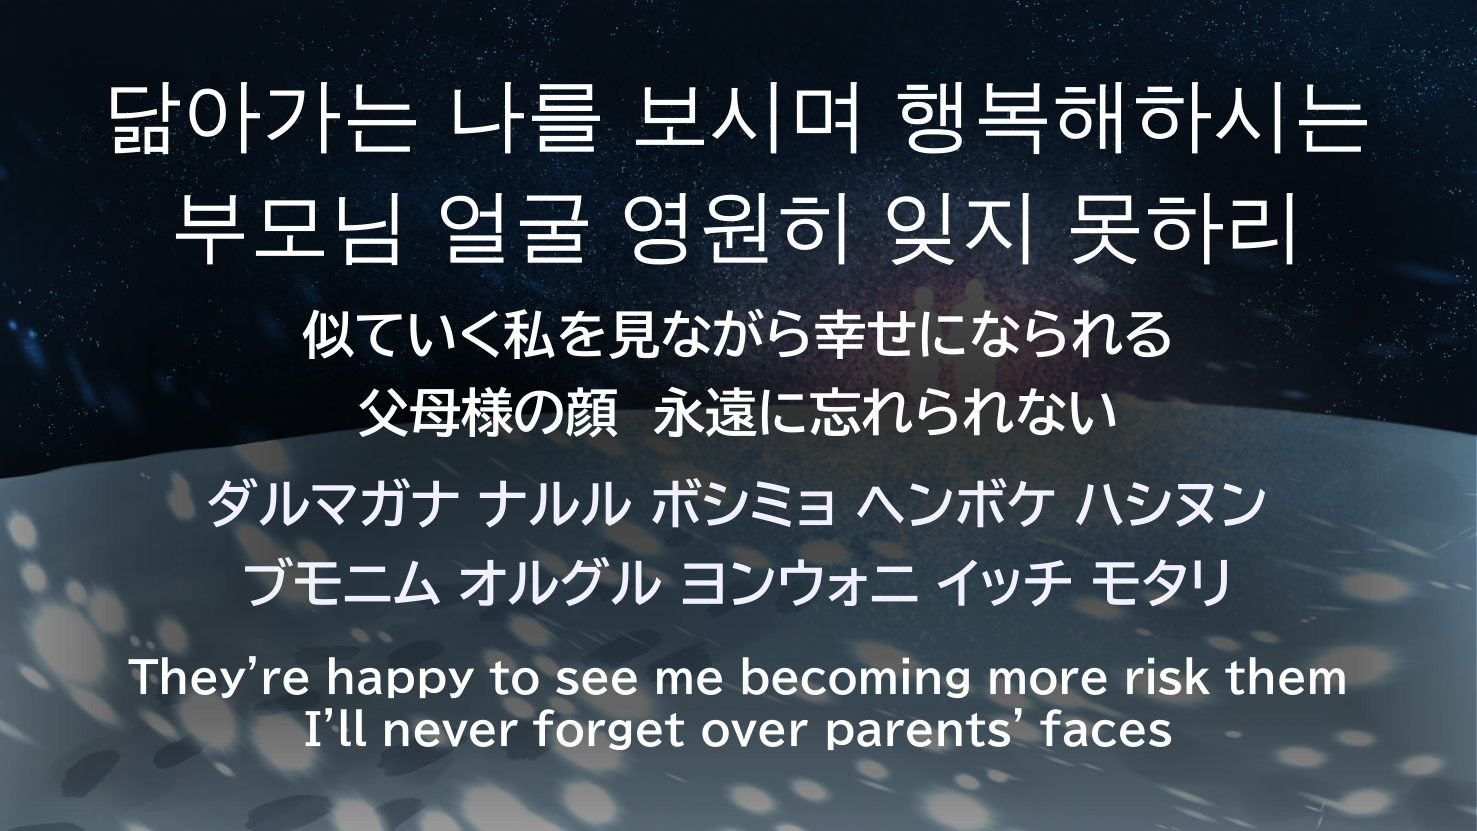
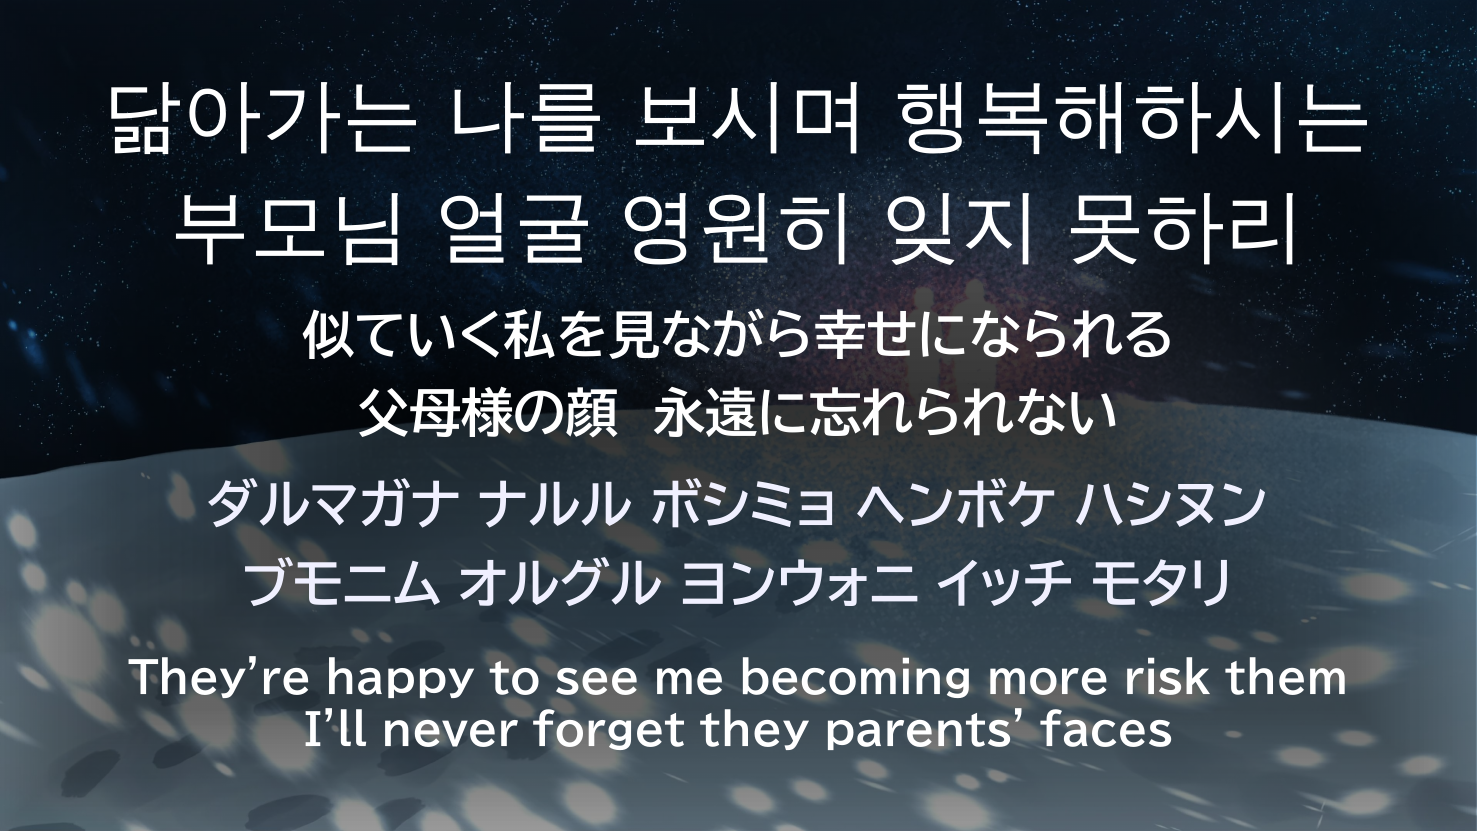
over: over -> they
